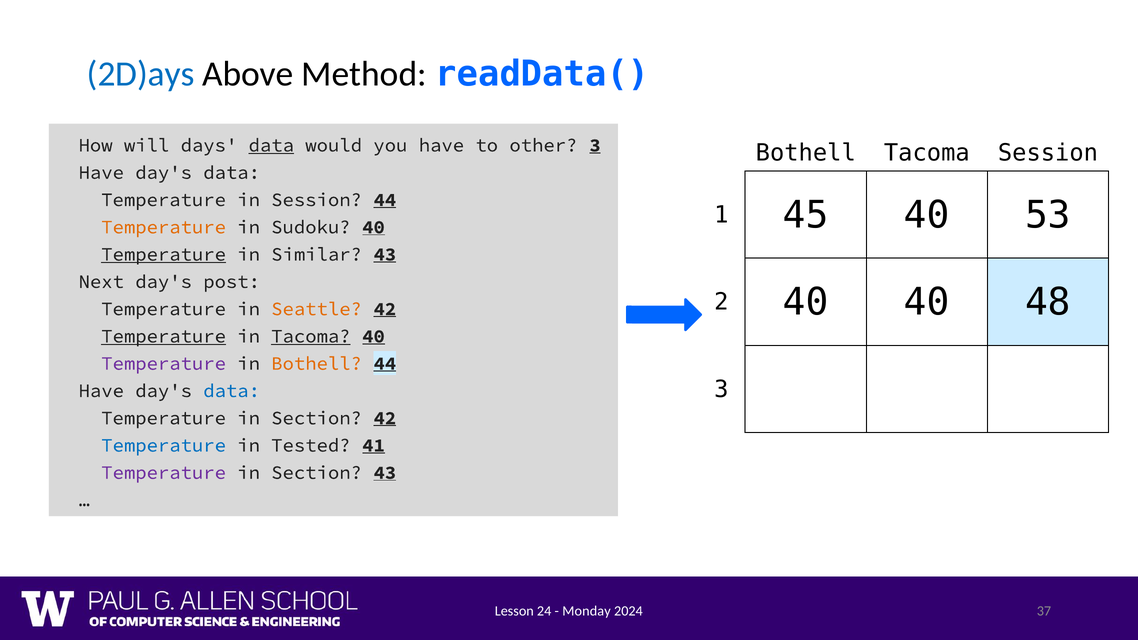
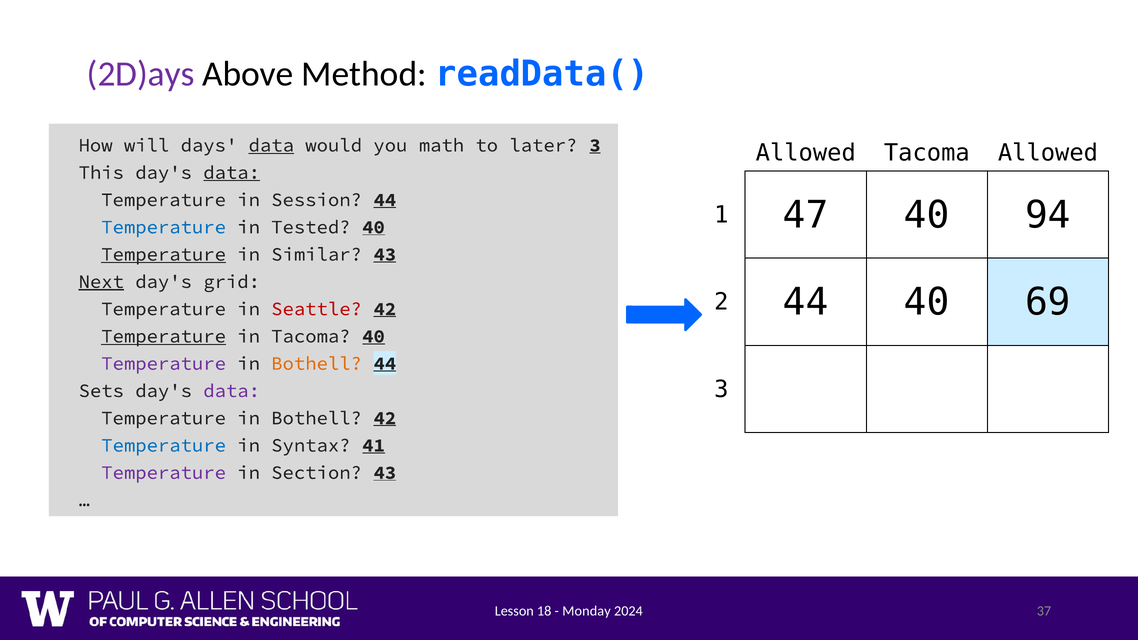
2D)ays colour: blue -> purple
you have: have -> math
other: other -> later
Bothell at (806, 153): Bothell -> Allowed
Tacoma Session: Session -> Allowed
Have at (101, 173): Have -> This
data at (232, 173) underline: none -> present
45: 45 -> 47
53: 53 -> 94
Temperature at (164, 227) colour: orange -> blue
Sudoku: Sudoku -> Tested
Next underline: none -> present
post: post -> grid
2 40: 40 -> 44
48: 48 -> 69
Seattle colour: orange -> red
Tacoma at (311, 336) underline: present -> none
Have at (101, 391): Have -> Sets
data at (232, 391) colour: blue -> purple
Section at (317, 418): Section -> Bothell
Tested: Tested -> Syntax
24: 24 -> 18
